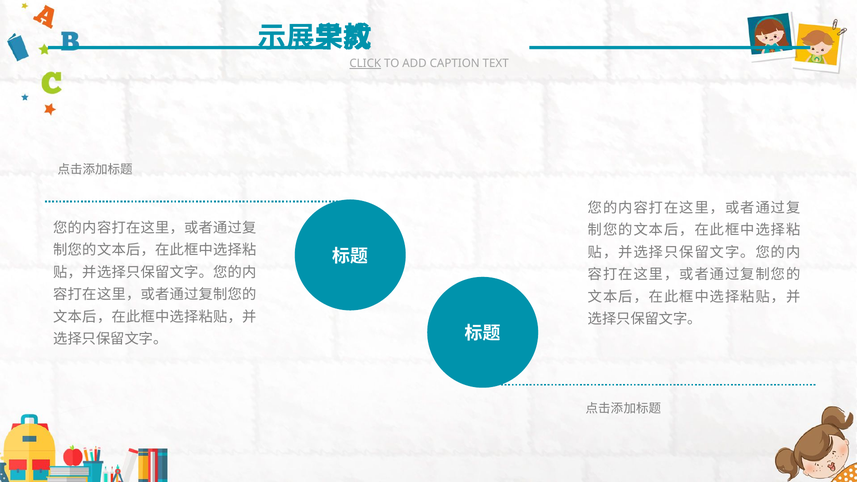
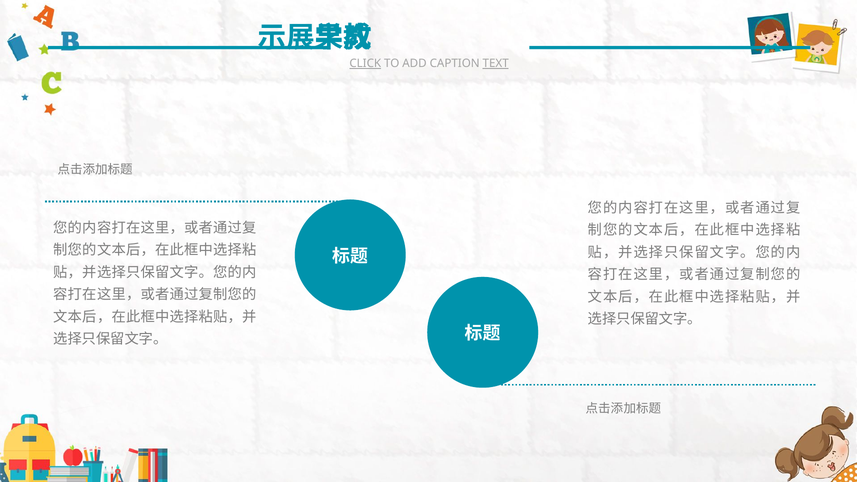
TEXT underline: none -> present
